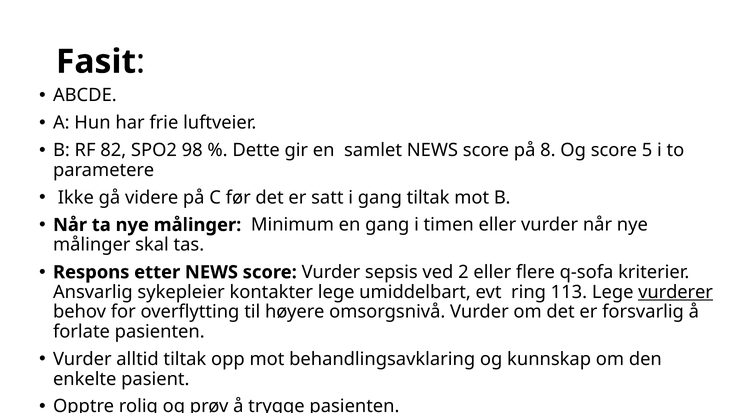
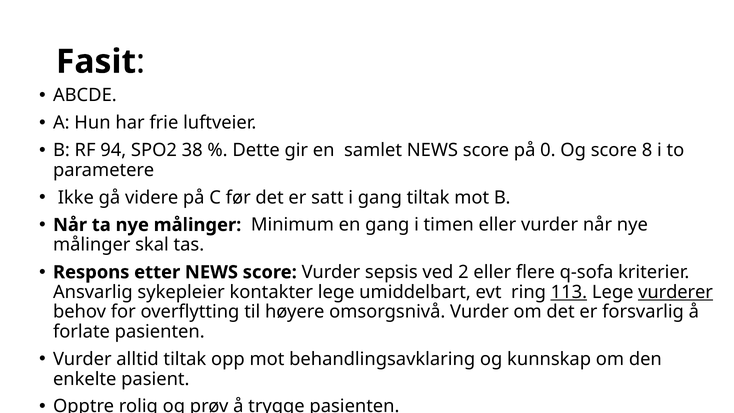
82: 82 -> 94
98: 98 -> 38
8: 8 -> 0
5: 5 -> 8
113 at (569, 292) underline: none -> present
